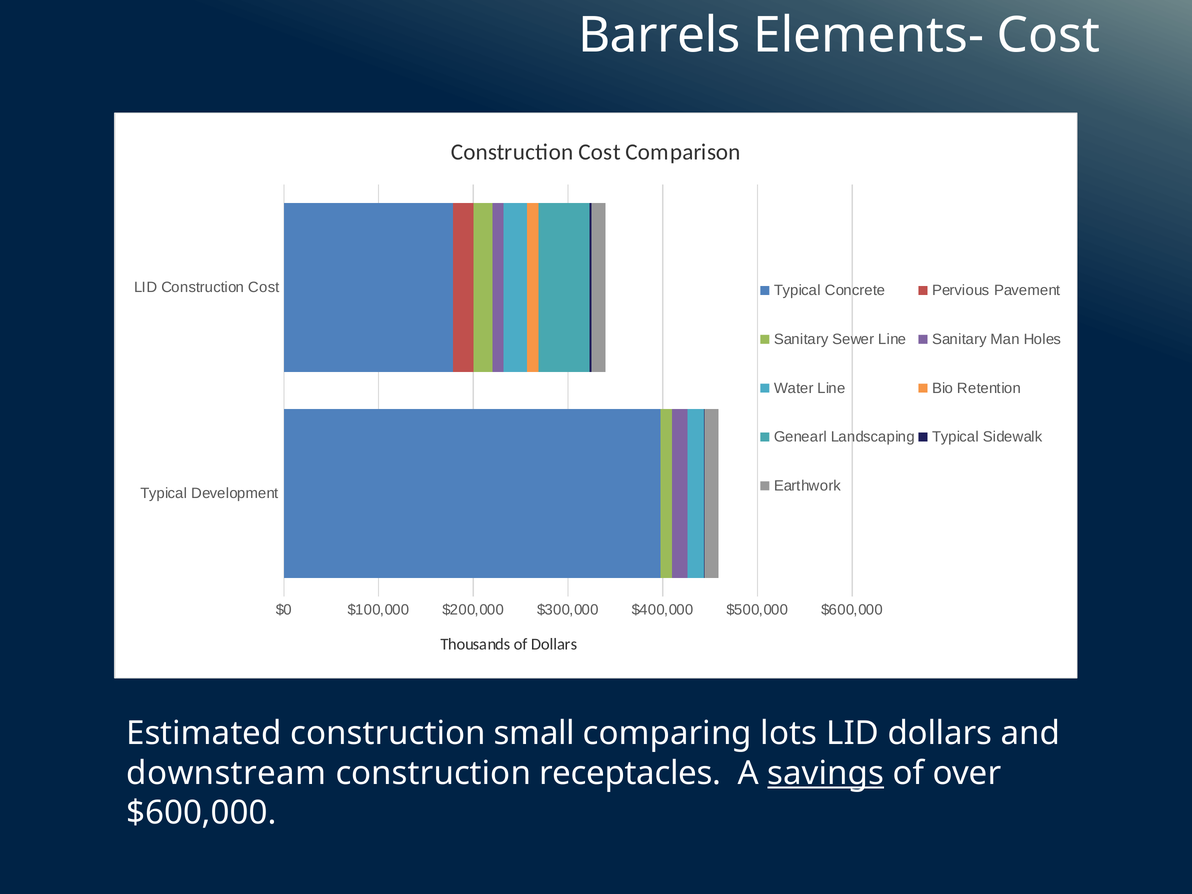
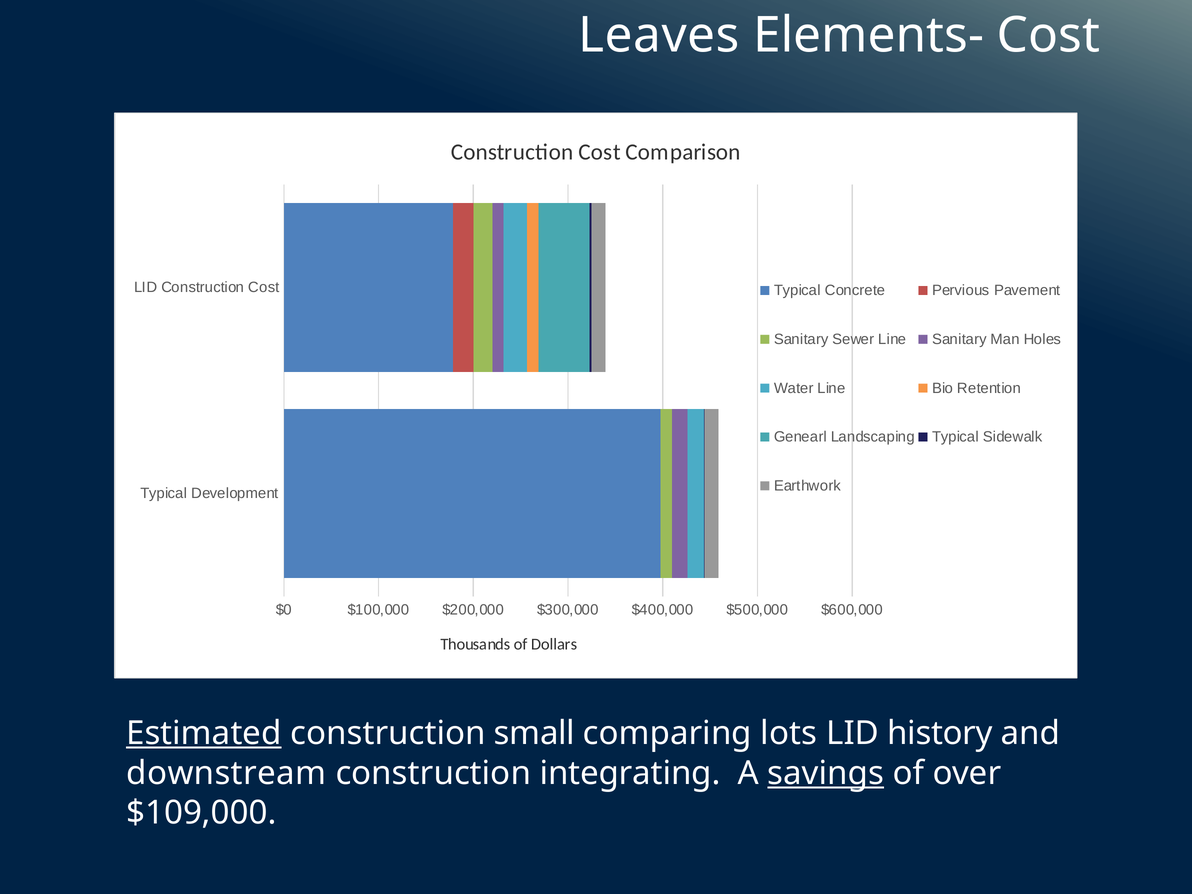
Barrels: Barrels -> Leaves
Estimated underline: none -> present
LID dollars: dollars -> history
receptacles: receptacles -> integrating
$600,000 at (201, 813): $600,000 -> $109,000
